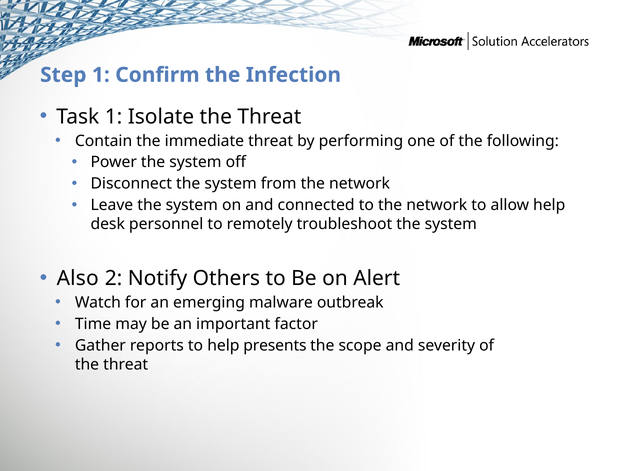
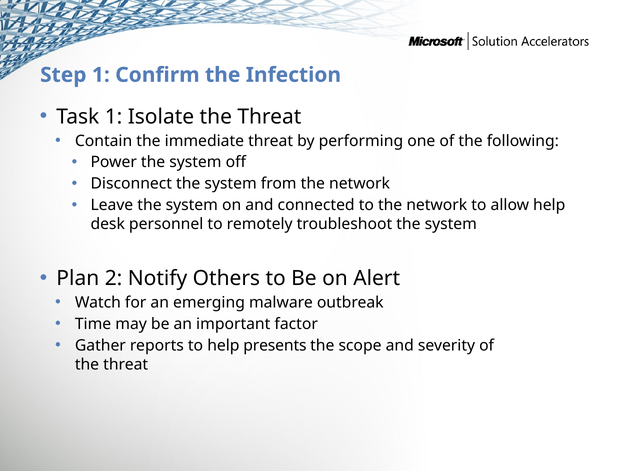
Also: Also -> Plan
